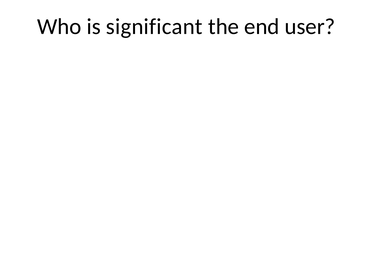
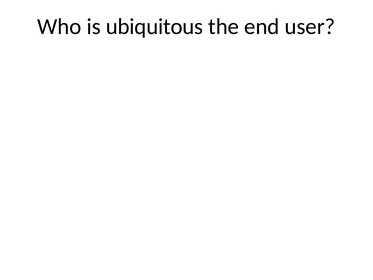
significant: significant -> ubiquitous
